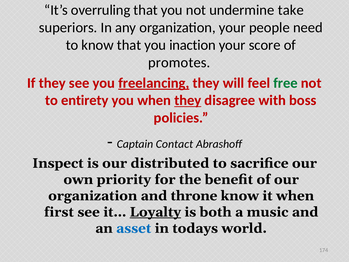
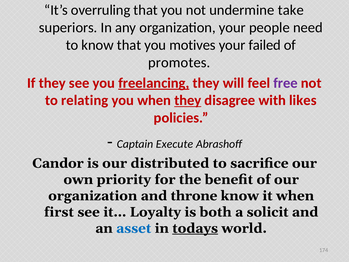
inaction: inaction -> motives
score: score -> failed
free colour: green -> purple
entirety: entirety -> relating
boss: boss -> likes
Contact: Contact -> Execute
Inspect: Inspect -> Candor
Loyalty underline: present -> none
music: music -> solicit
todays underline: none -> present
